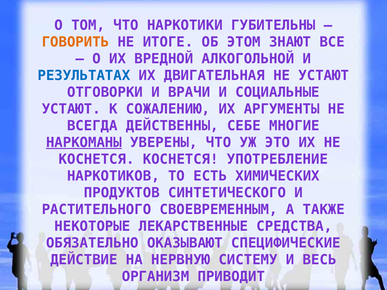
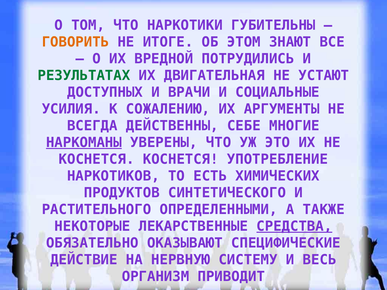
АЛКОГОЛЬНОЙ: АЛКОГОЛЬНОЙ -> ПОТРУДИЛИСЬ
РЕЗУЛЬТАТАХ colour: blue -> green
ОТГОВОРКИ: ОТГОВОРКИ -> ДОСТУПНЫХ
УСТАЮТ at (71, 109): УСТАЮТ -> УСИЛИЯ
СВОЕВРЕМЕННЫМ: СВОЕВРЕМЕННЫМ -> ОПРЕДЕЛЕННЫМИ
СРЕДСТВА underline: none -> present
